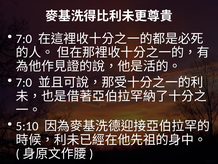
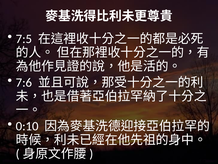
7:0 at (24, 39): 7:0 -> 7:5
7:0 at (24, 82): 7:0 -> 7:6
5:10: 5:10 -> 0:10
